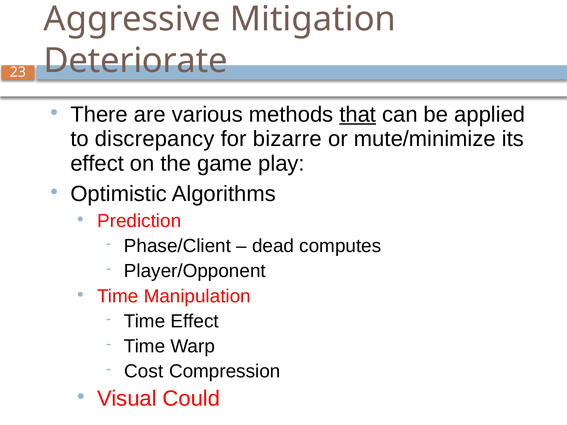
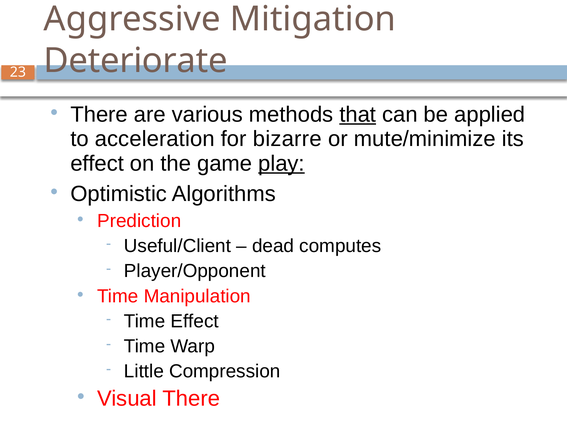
discrepancy: discrepancy -> acceleration
play underline: none -> present
Phase/Client: Phase/Client -> Useful/Client
Cost: Cost -> Little
Visual Could: Could -> There
